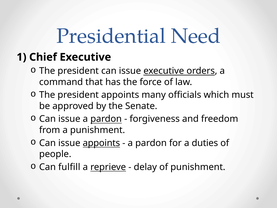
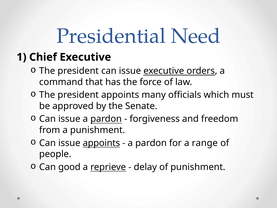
duties: duties -> range
fulfill: fulfill -> good
